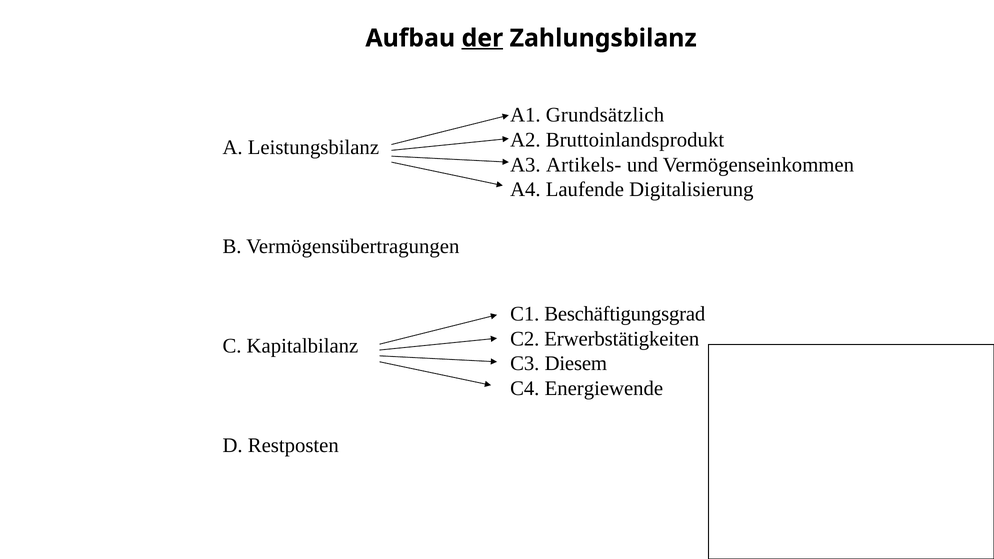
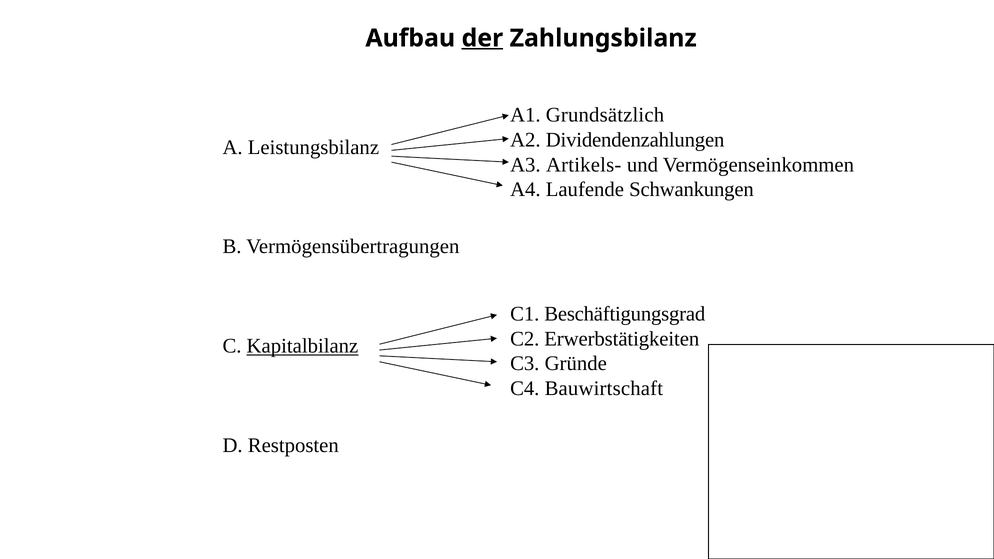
Bruttoinlandsprodukt: Bruttoinlandsprodukt -> Dividendenzahlungen
Digitalisierung: Digitalisierung -> Schwankungen
Kapitalbilanz underline: none -> present
Diesem: Diesem -> Gründe
Energiewende: Energiewende -> Bauwirtschaft
